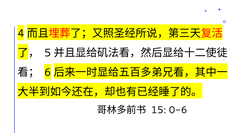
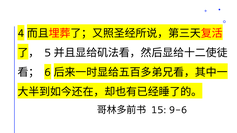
0-6: 0-6 -> 9-6
